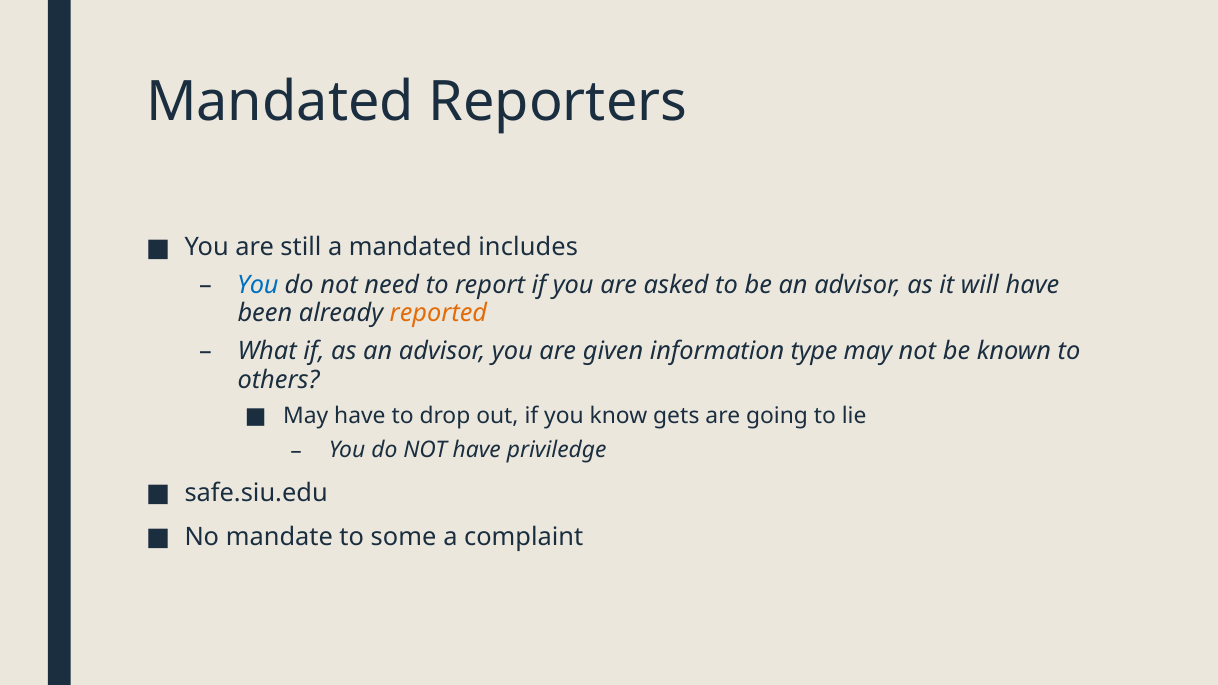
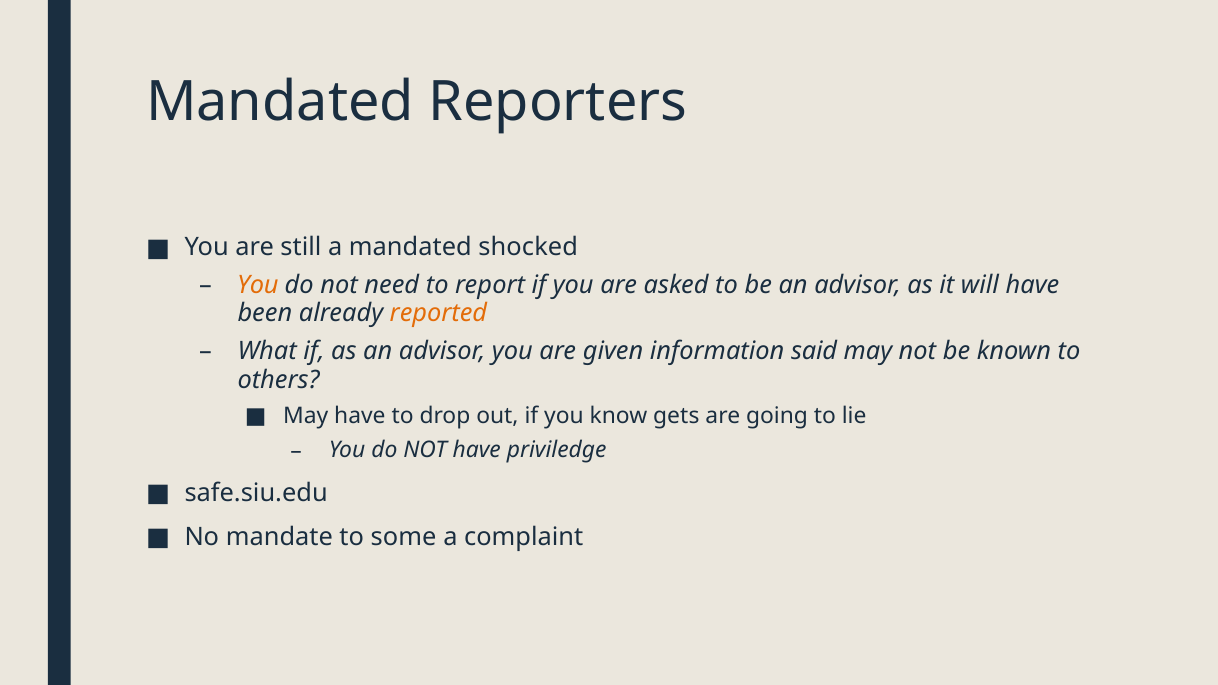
includes: includes -> shocked
You at (258, 285) colour: blue -> orange
type: type -> said
